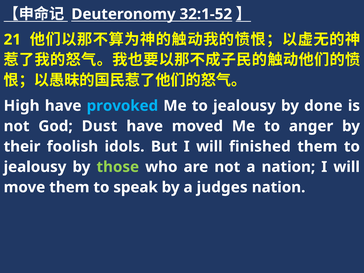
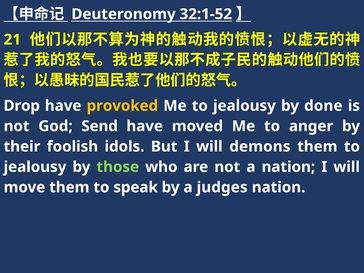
High: High -> Drop
provoked colour: light blue -> yellow
Dust: Dust -> Send
finished: finished -> demons
